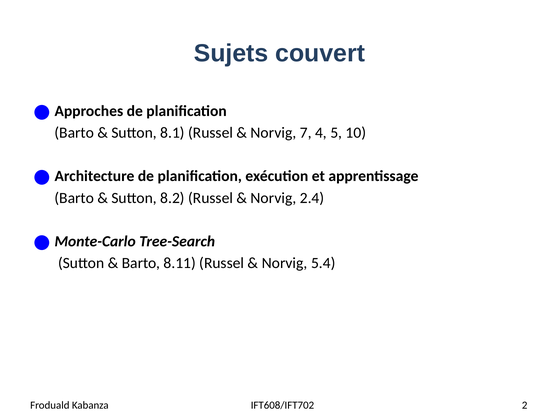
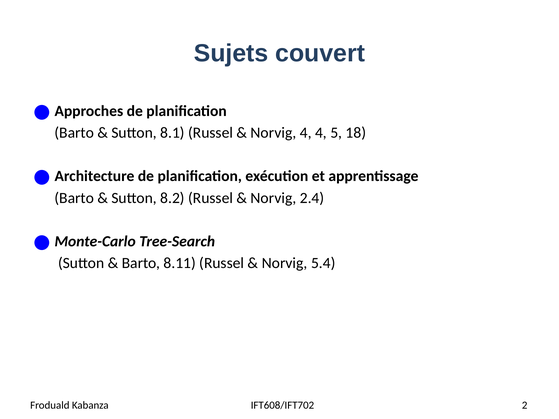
Norvig 7: 7 -> 4
10: 10 -> 18
